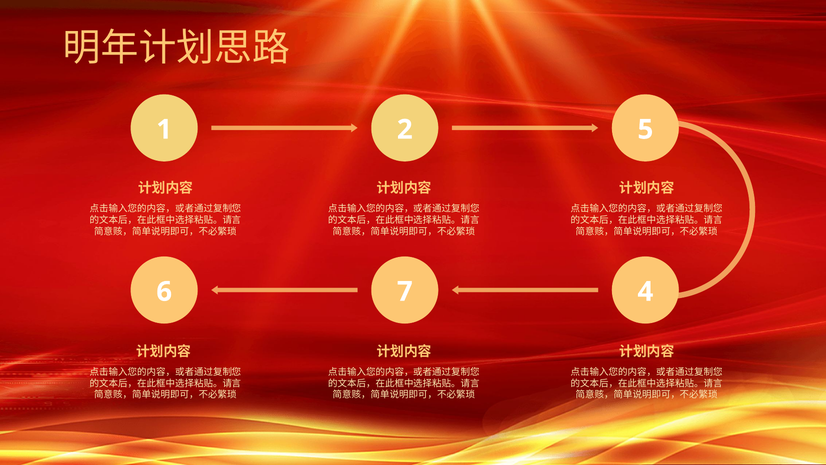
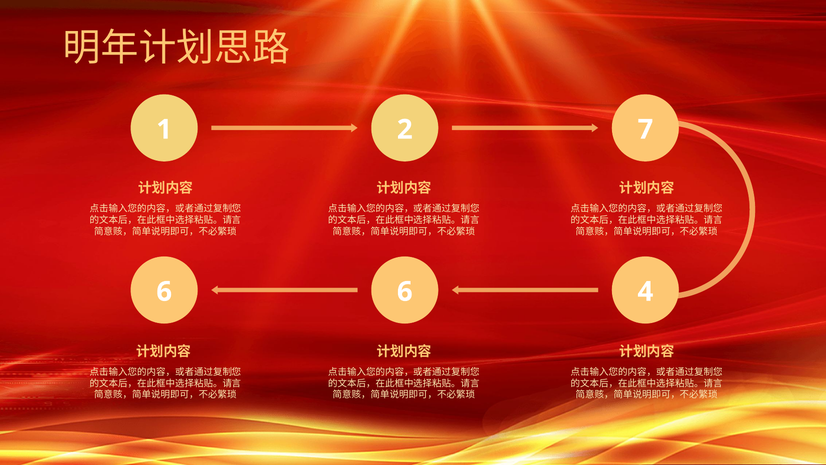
5: 5 -> 7
6 7: 7 -> 6
